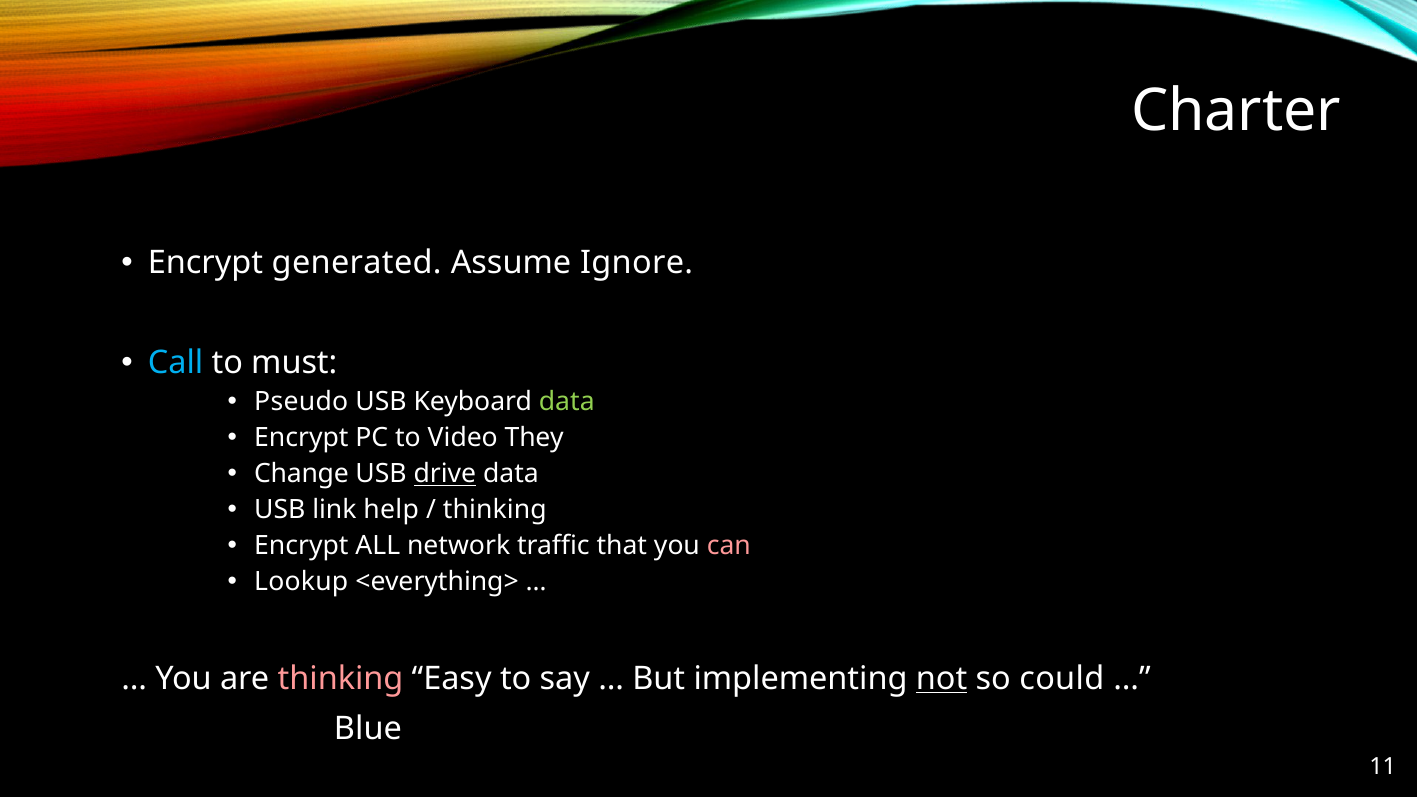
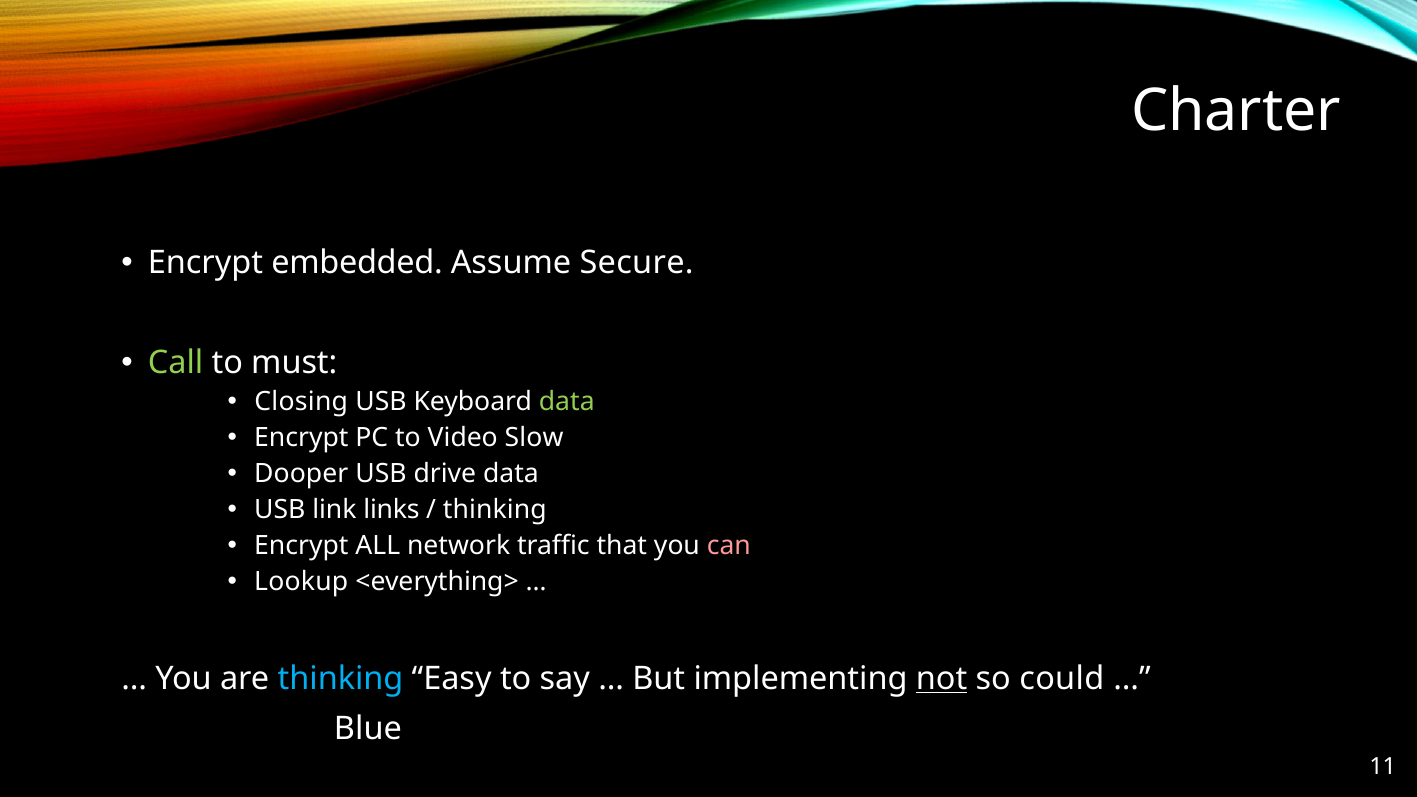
generated: generated -> embedded
Ignore: Ignore -> Secure
Call colour: light blue -> light green
Pseudo: Pseudo -> Closing
They: They -> Slow
Change: Change -> Dooper
drive underline: present -> none
help: help -> links
thinking at (341, 679) colour: pink -> light blue
